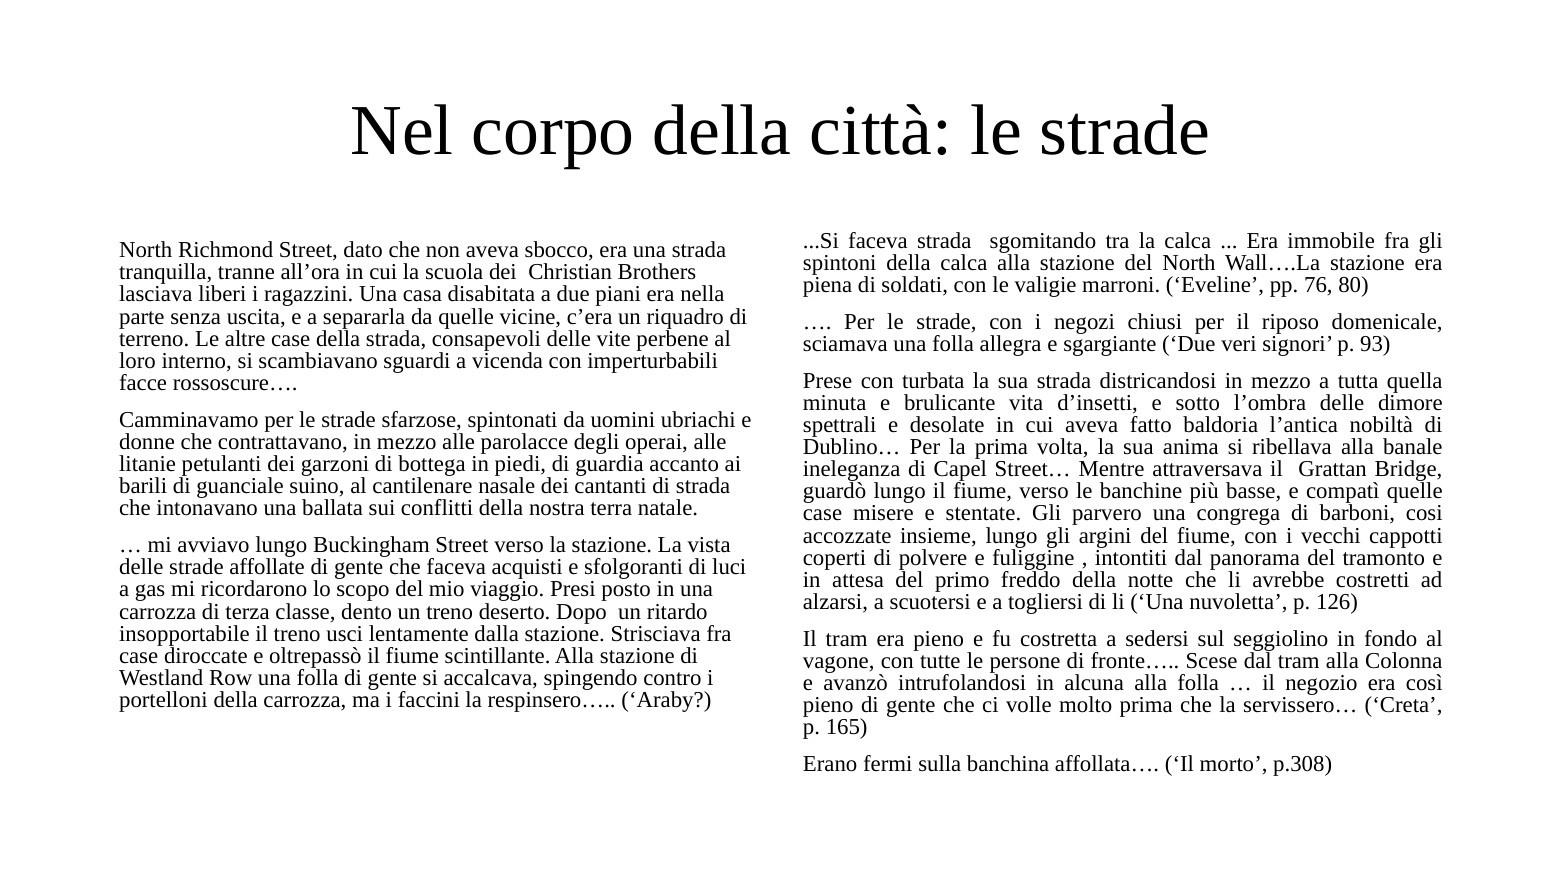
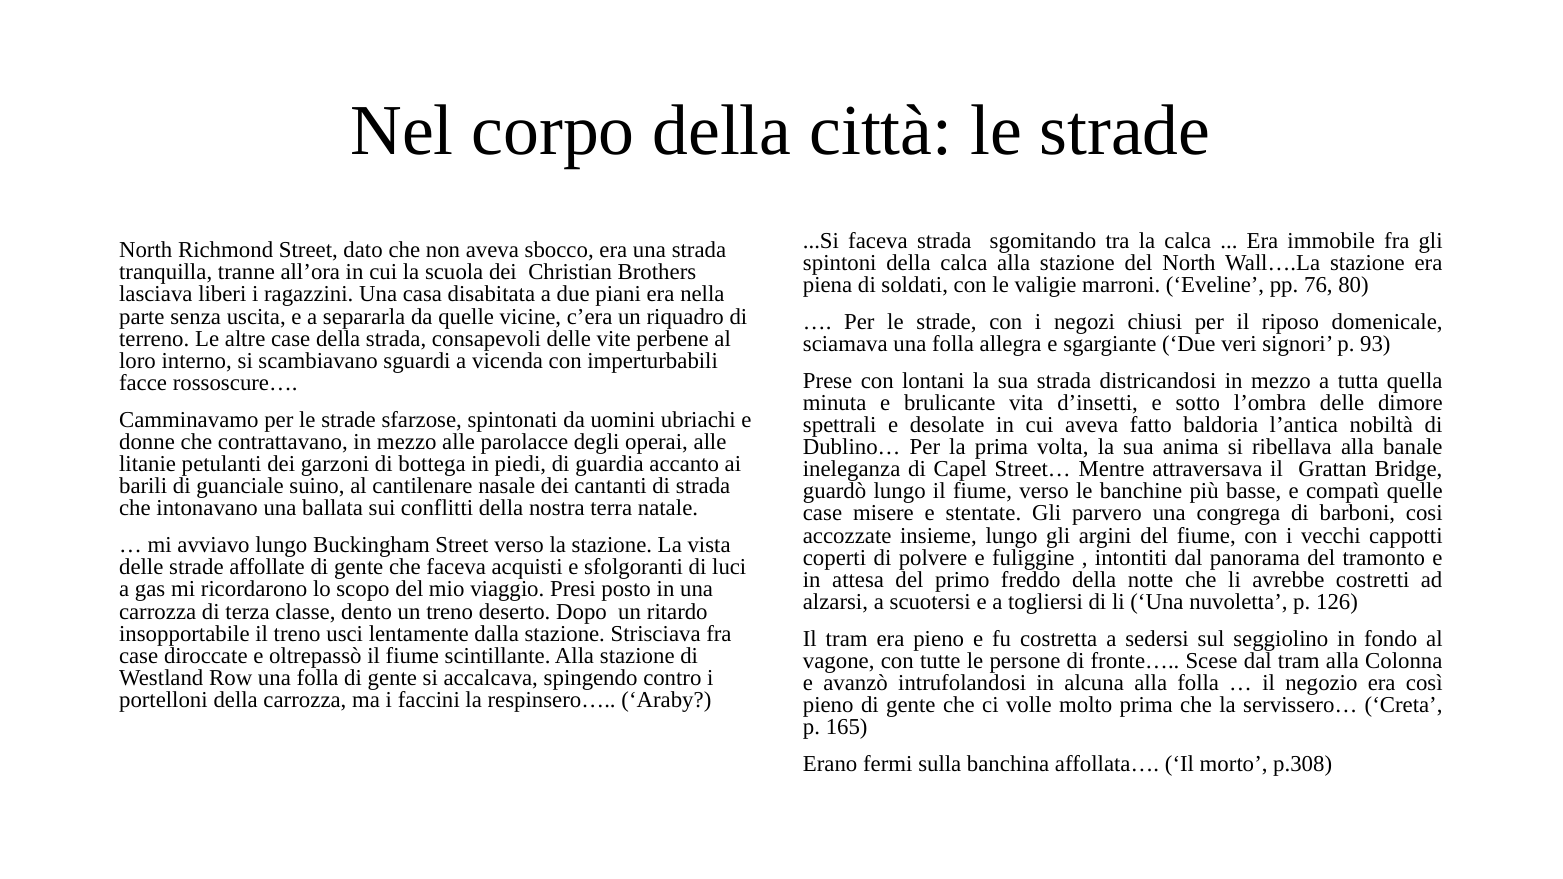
turbata: turbata -> lontani
